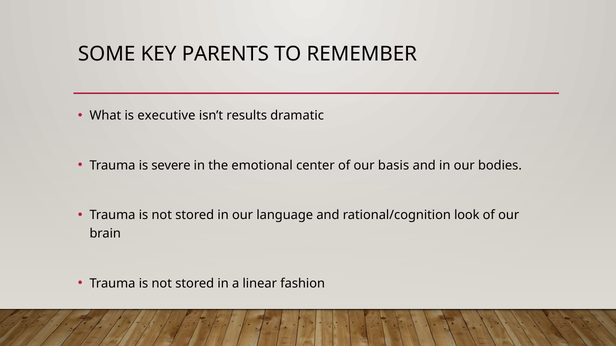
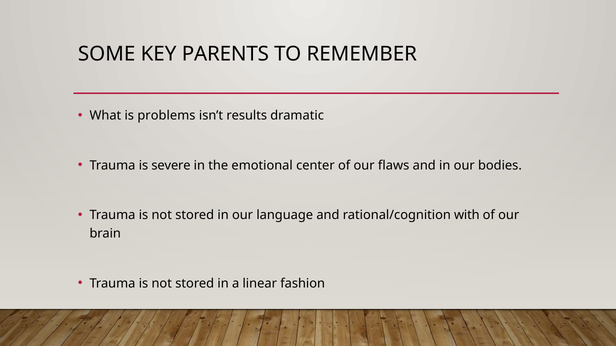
executive: executive -> problems
basis: basis -> flaws
look: look -> with
